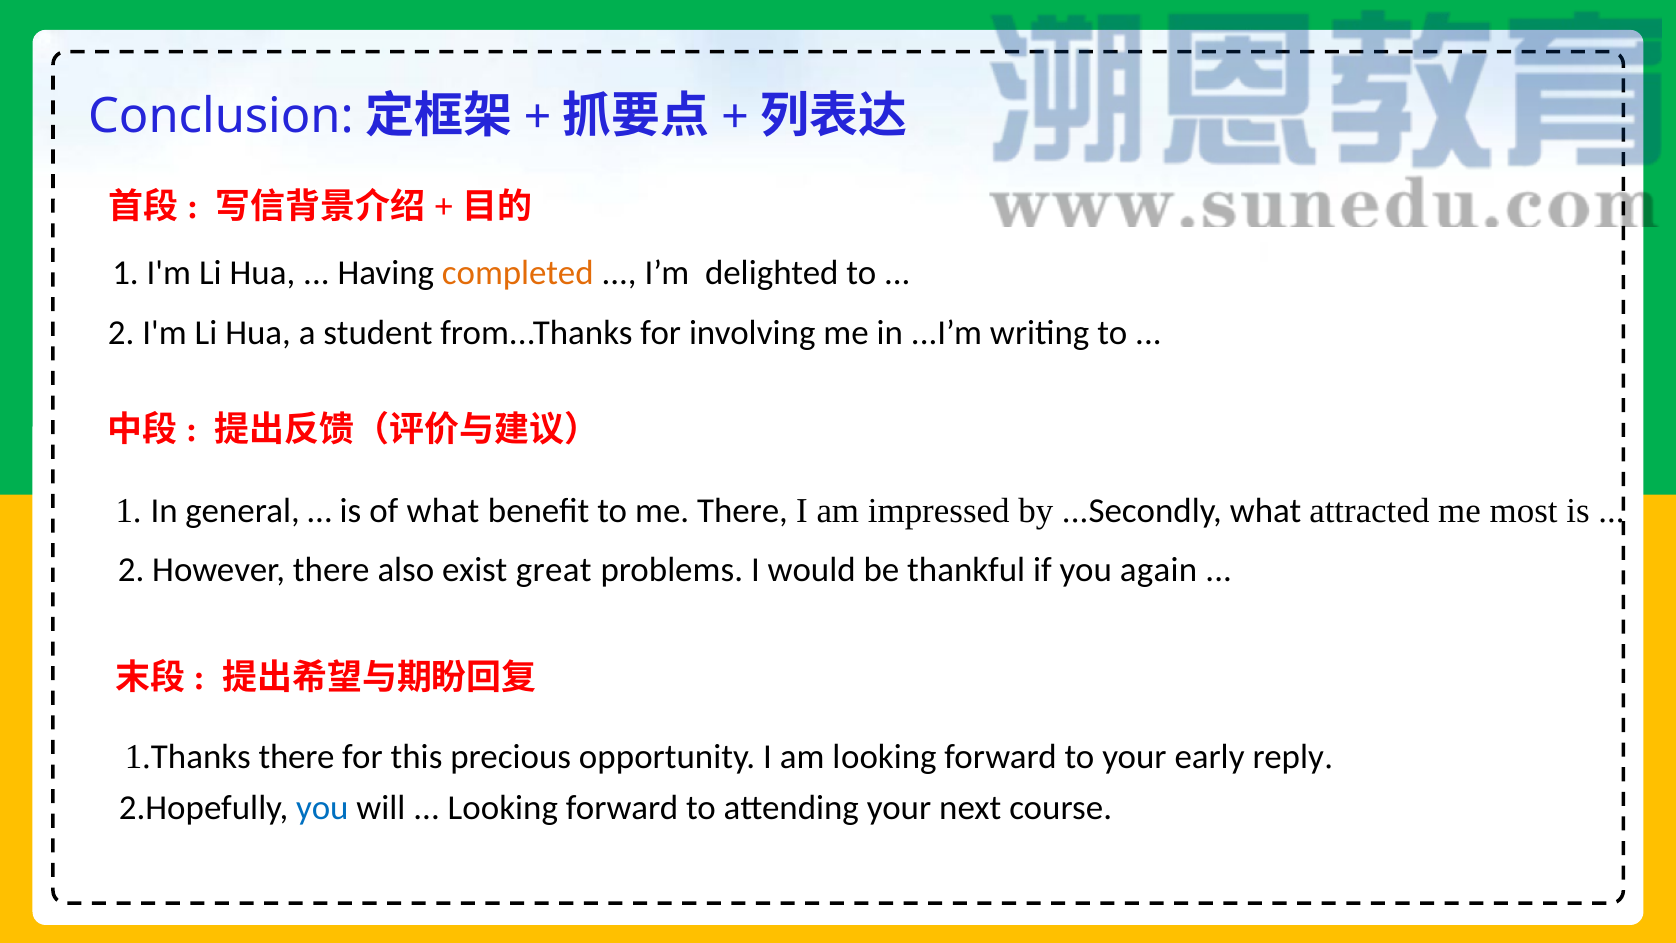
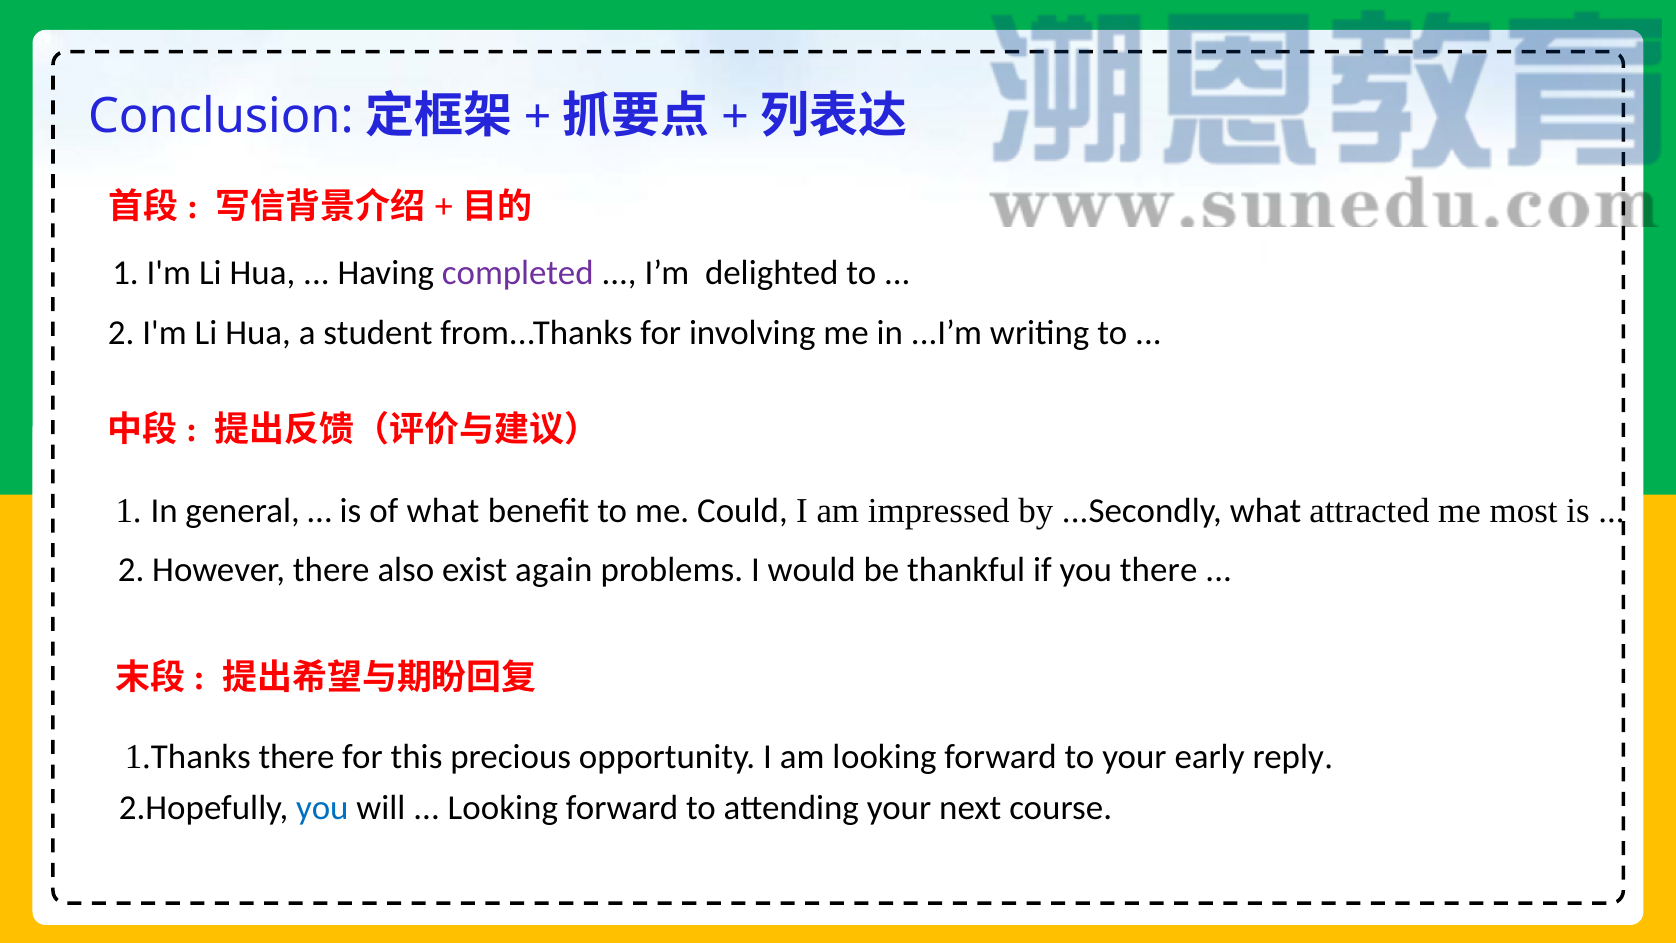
completed colour: orange -> purple
me There: There -> Could
great: great -> again
you again: again -> there
